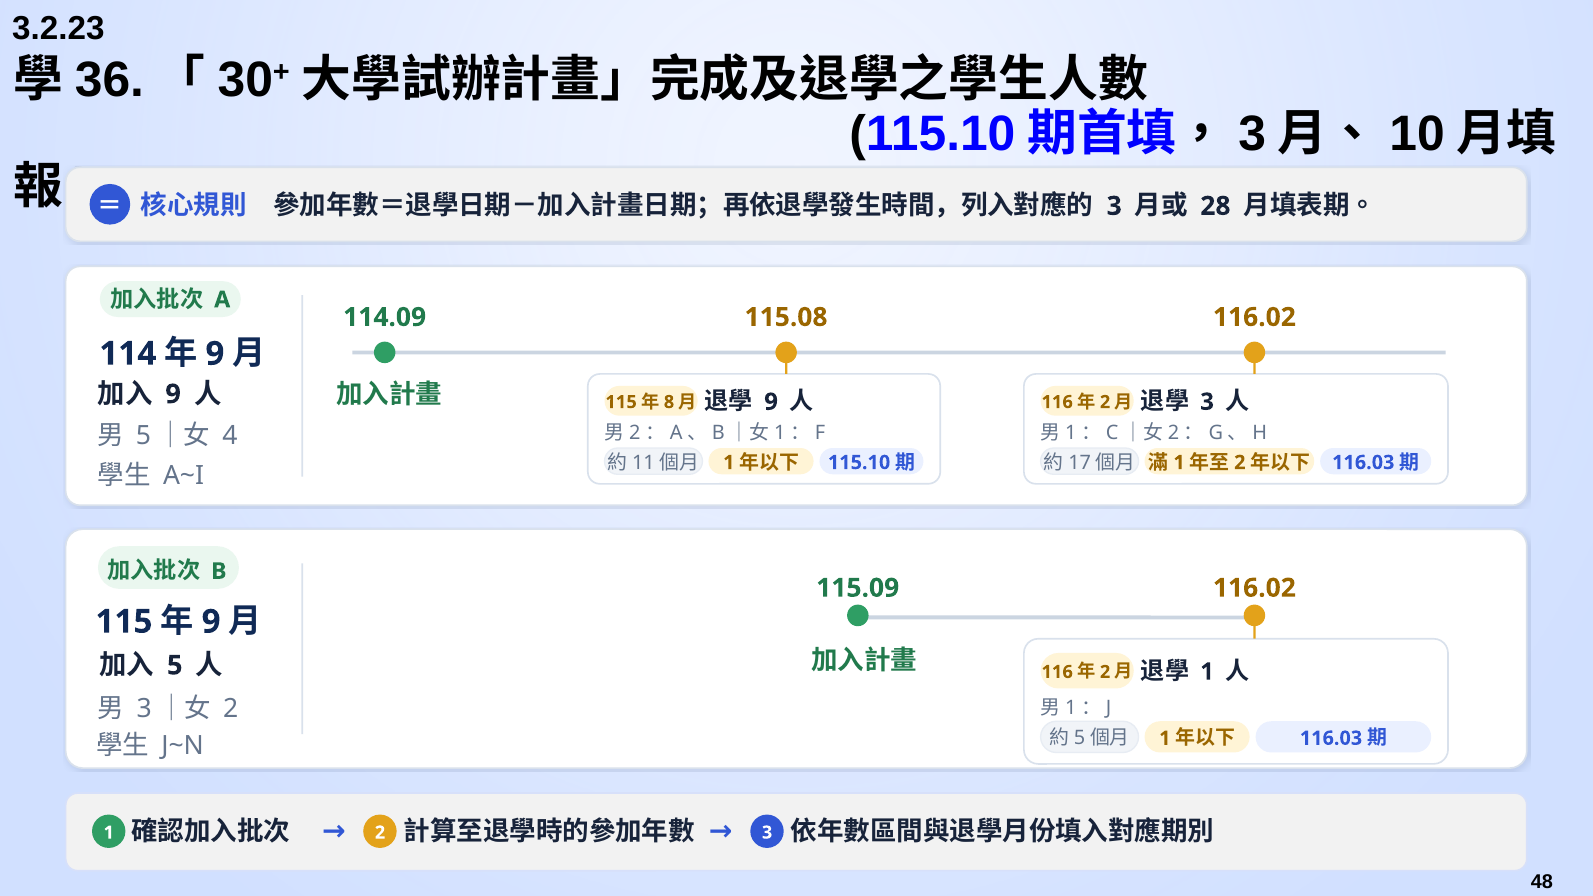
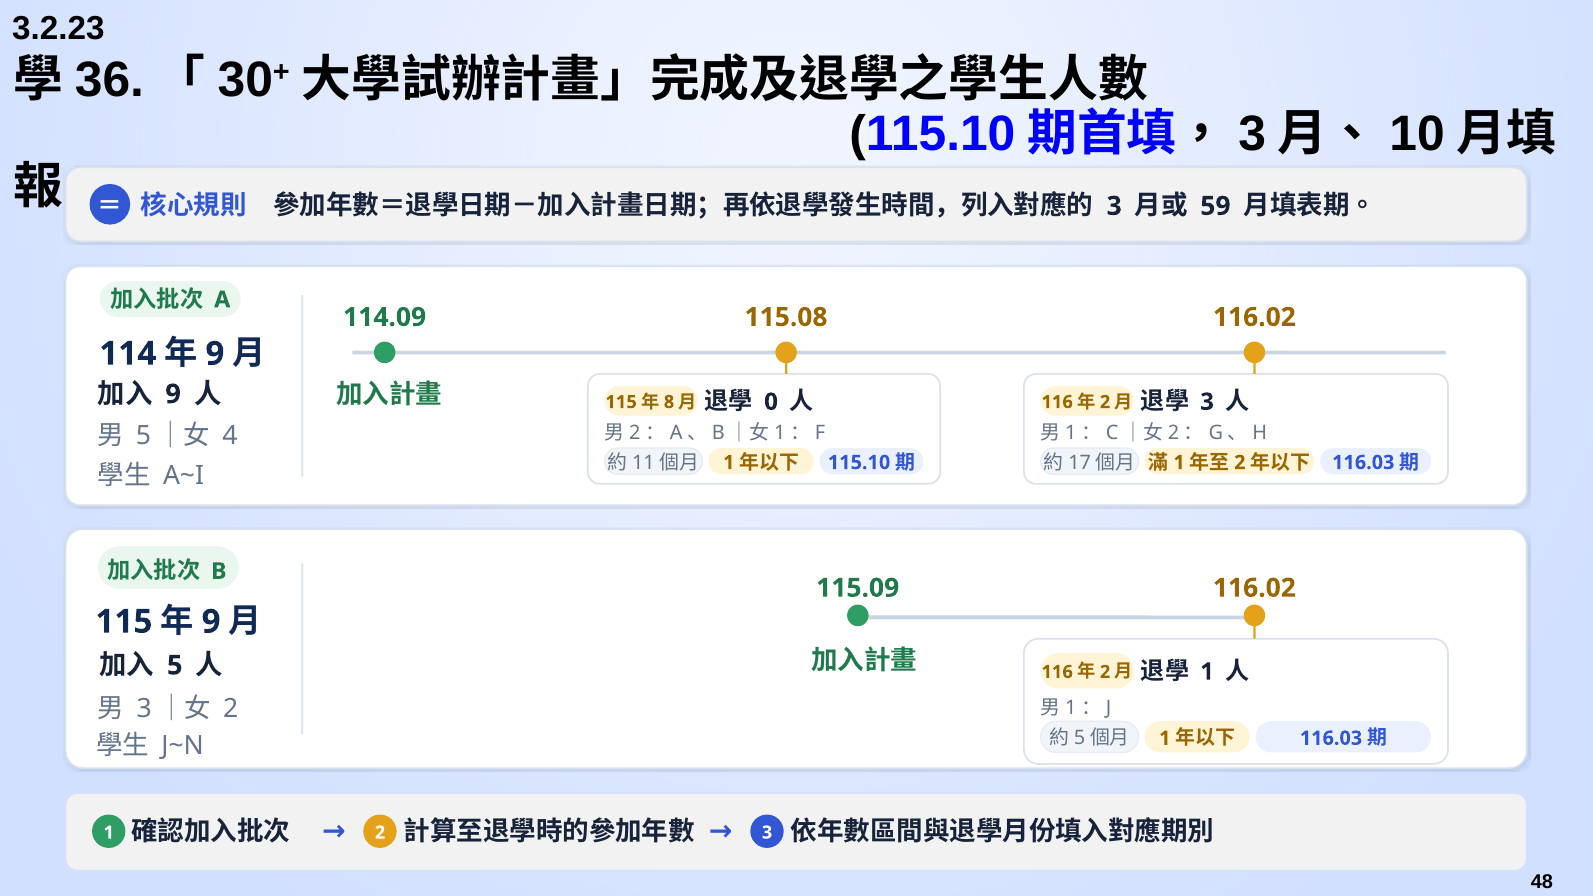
28: 28 -> 59
9 at (771, 402): 9 -> 0
